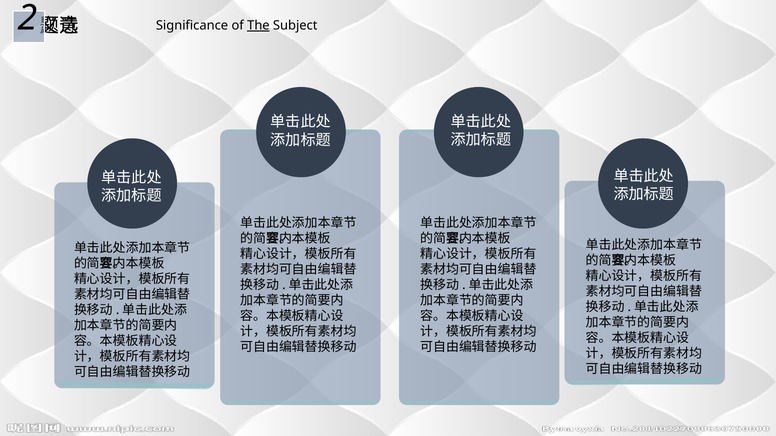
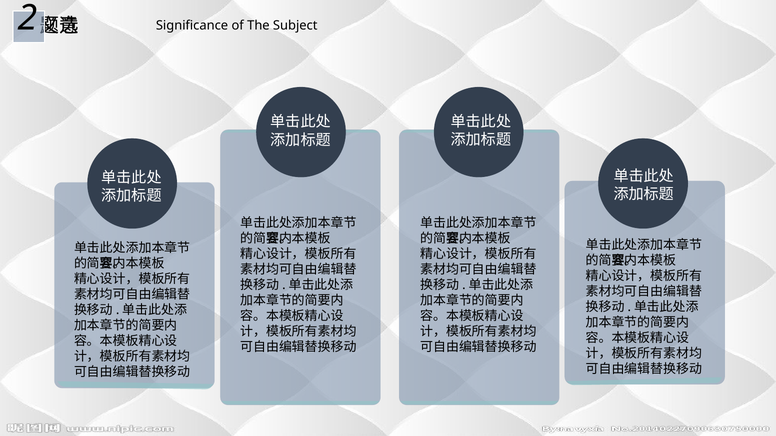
The underline: present -> none
